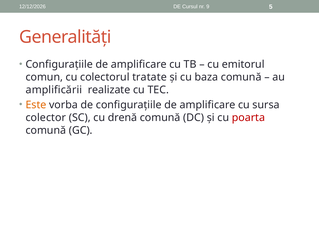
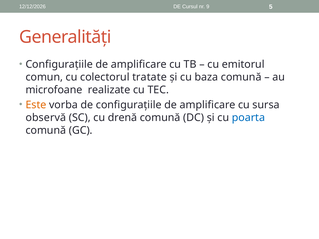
amplificării: amplificării -> microfoane
colector: colector -> observă
poarta colour: red -> blue
